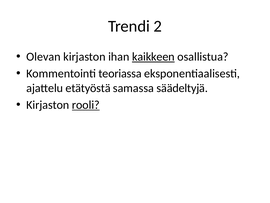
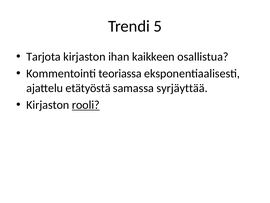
2: 2 -> 5
Olevan: Olevan -> Tarjota
kaikkeen underline: present -> none
säädeltyjä: säädeltyjä -> syrjäyttää
